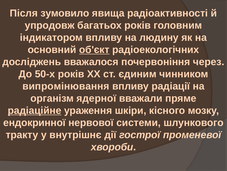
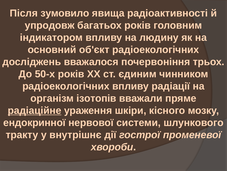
об'єкт underline: present -> none
через: через -> трьох
випромінювання at (66, 86): випромінювання -> радіоекологічних
ядерної: ядерної -> ізотопів
